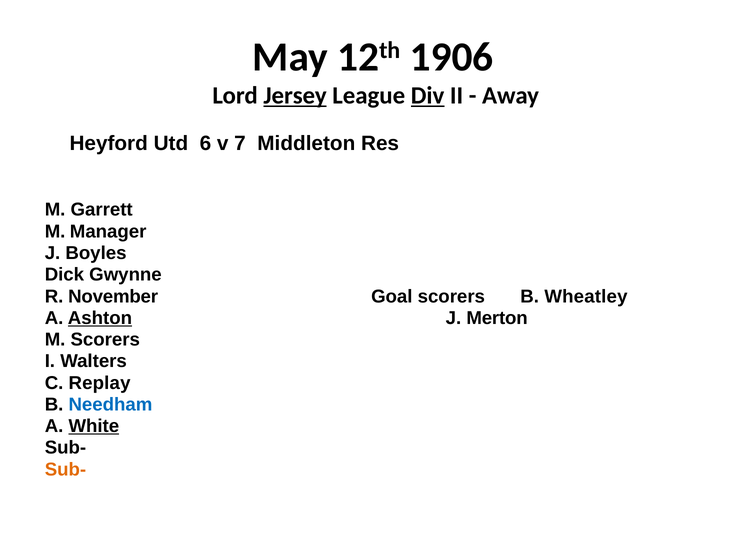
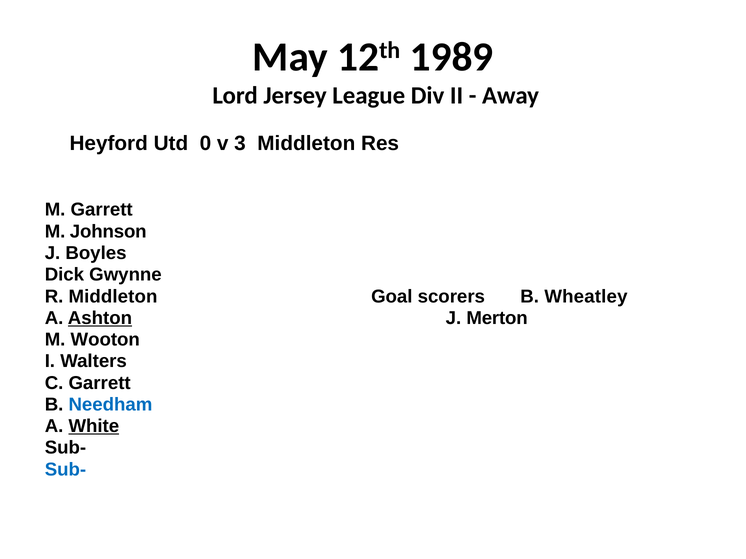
1906: 1906 -> 1989
Jersey underline: present -> none
Div underline: present -> none
6: 6 -> 0
7: 7 -> 3
Manager: Manager -> Johnson
R November: November -> Middleton
M Scorers: Scorers -> Wooton
C Replay: Replay -> Garrett
Sub- at (65, 470) colour: orange -> blue
